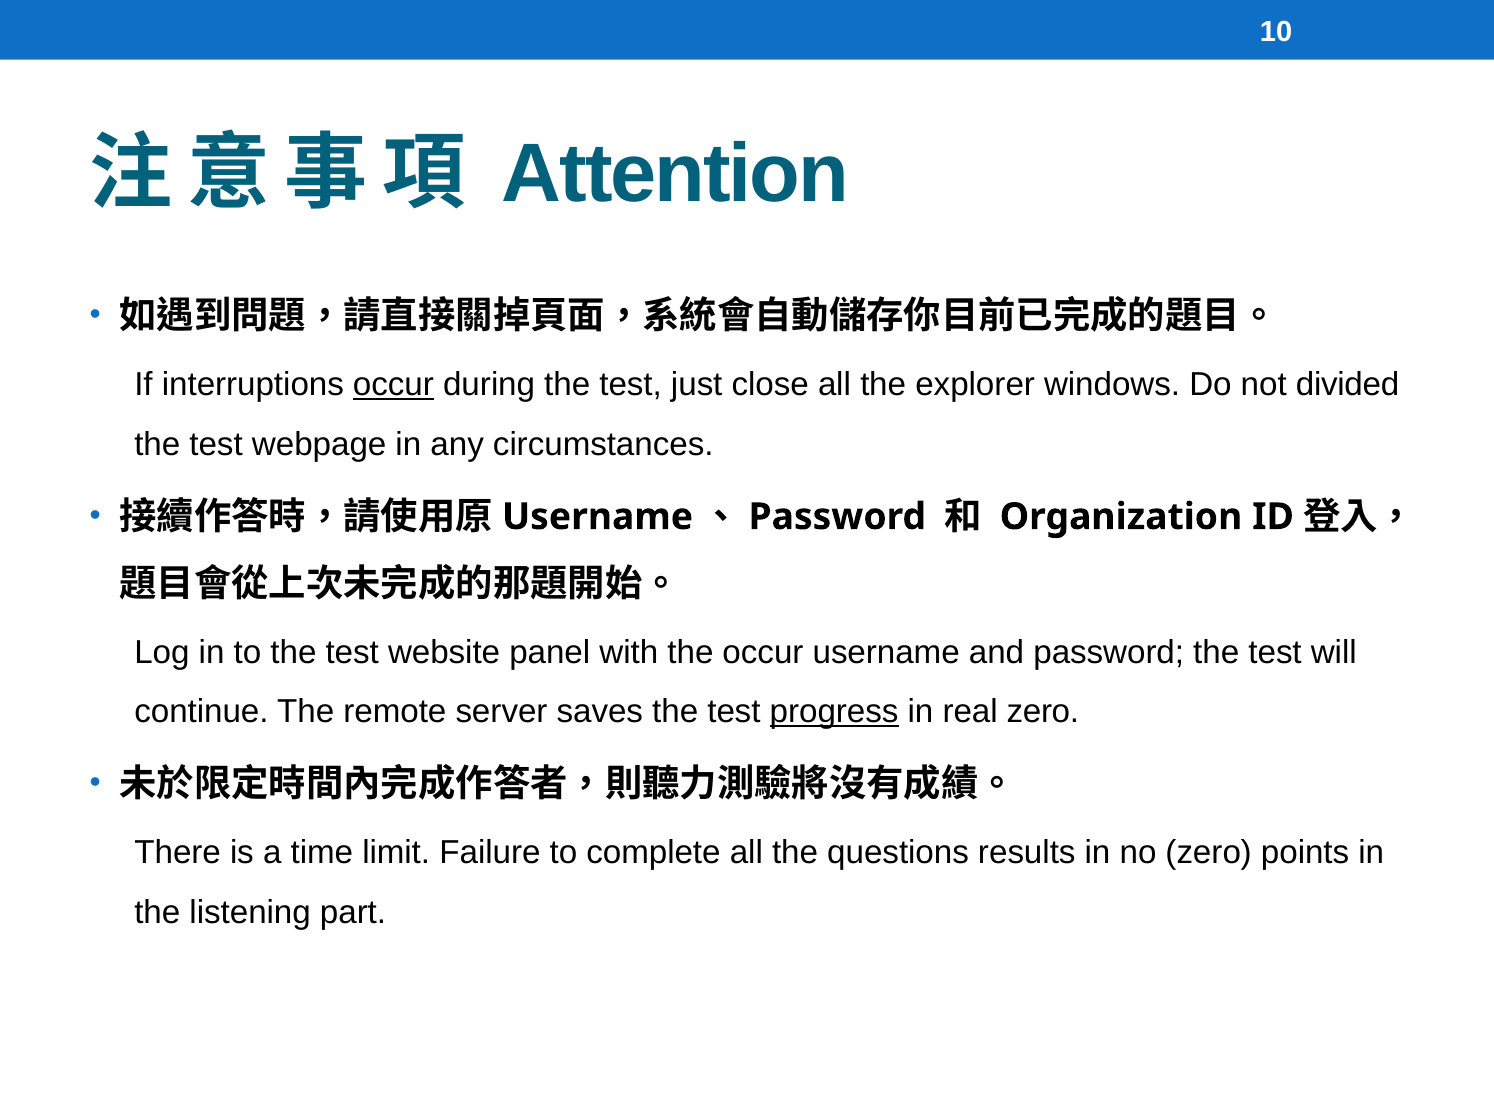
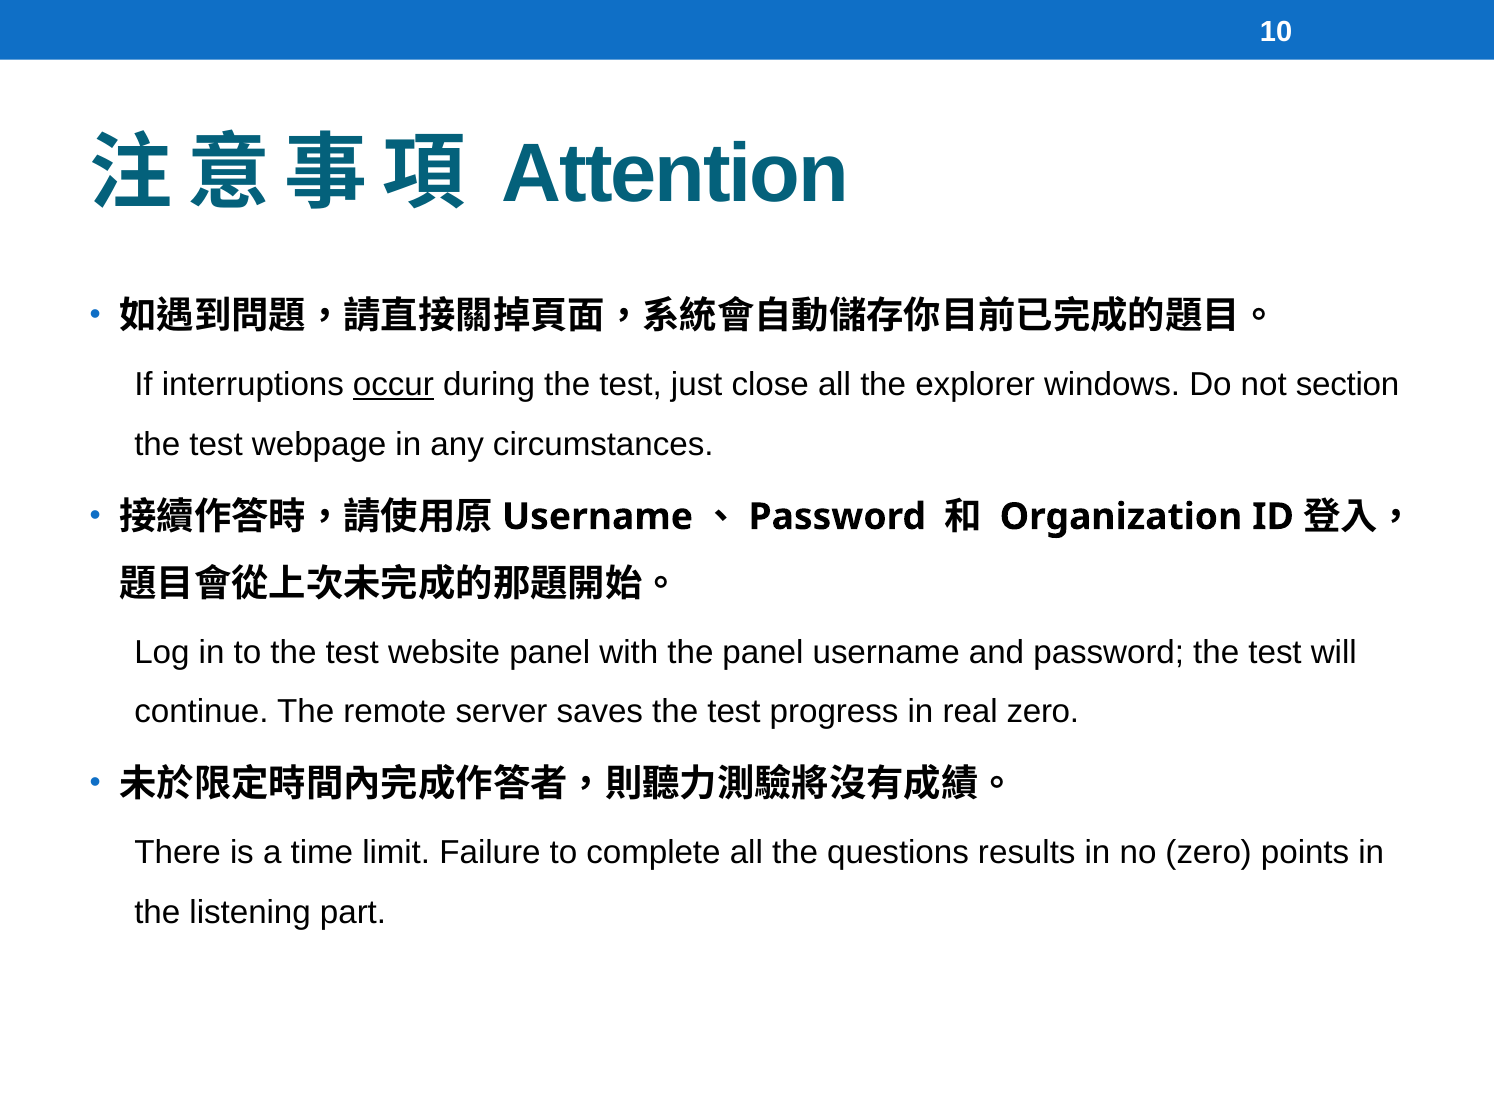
divided: divided -> section
the occur: occur -> panel
progress underline: present -> none
